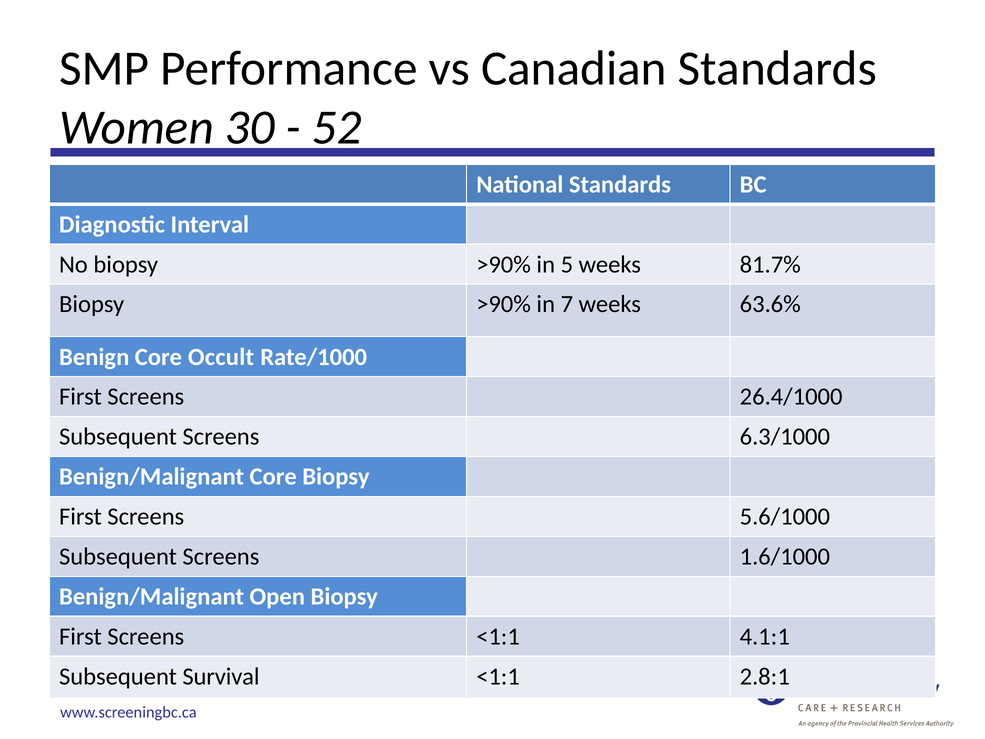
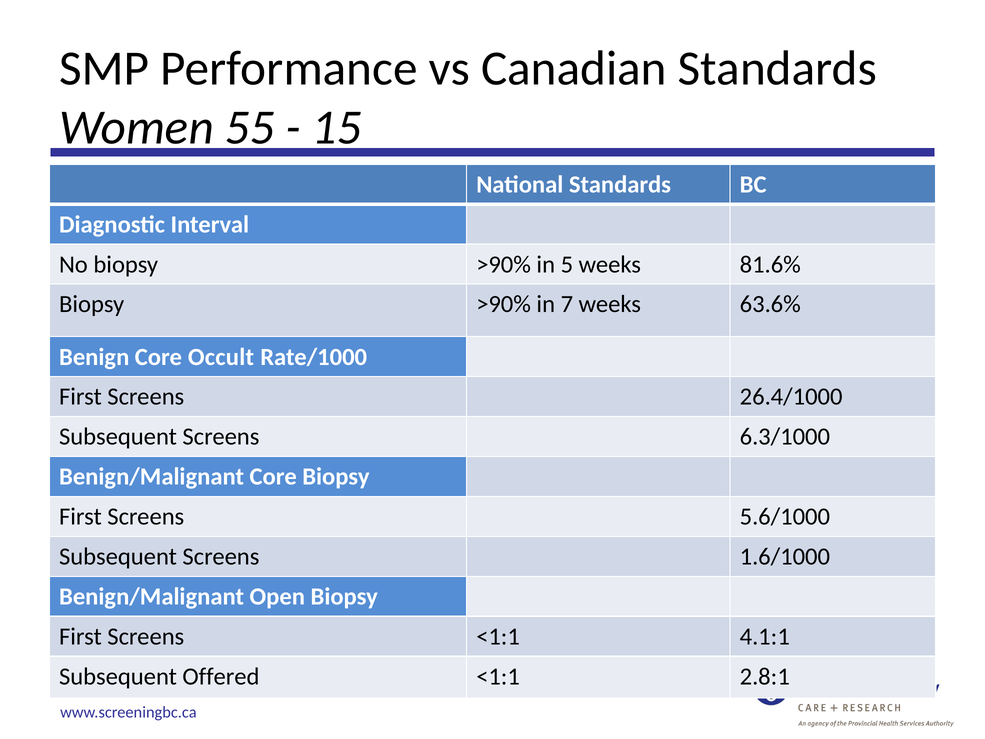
30: 30 -> 55
52: 52 -> 15
81.7%: 81.7% -> 81.6%
Survival: Survival -> Offered
